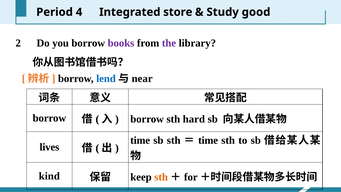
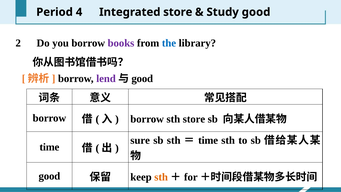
the colour: purple -> blue
lend colour: blue -> purple
near at (142, 79): near -> good
sth hard: hard -> store
time at (140, 140): time -> sure
lives at (49, 147): lives -> time
kind at (49, 176): kind -> good
